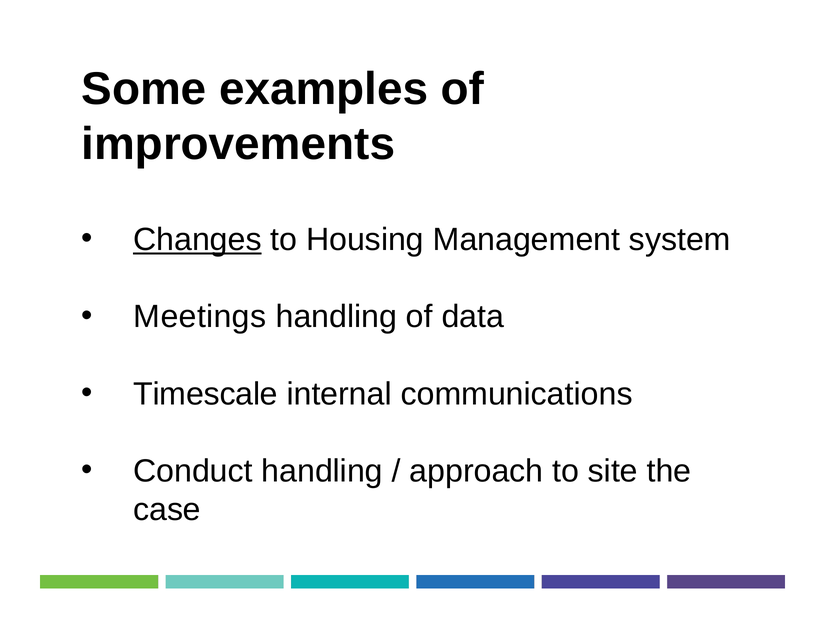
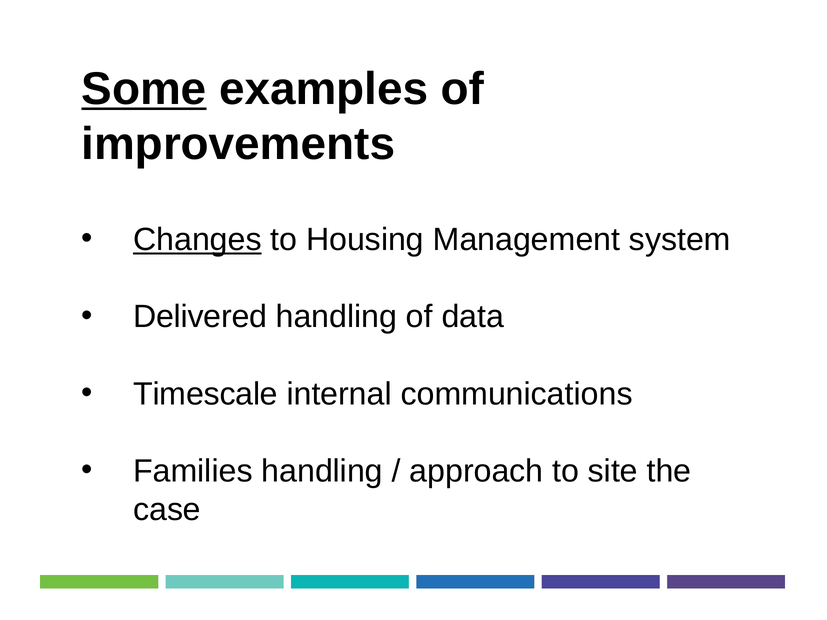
Some underline: none -> present
Meetings: Meetings -> Delivered
Conduct: Conduct -> Families
